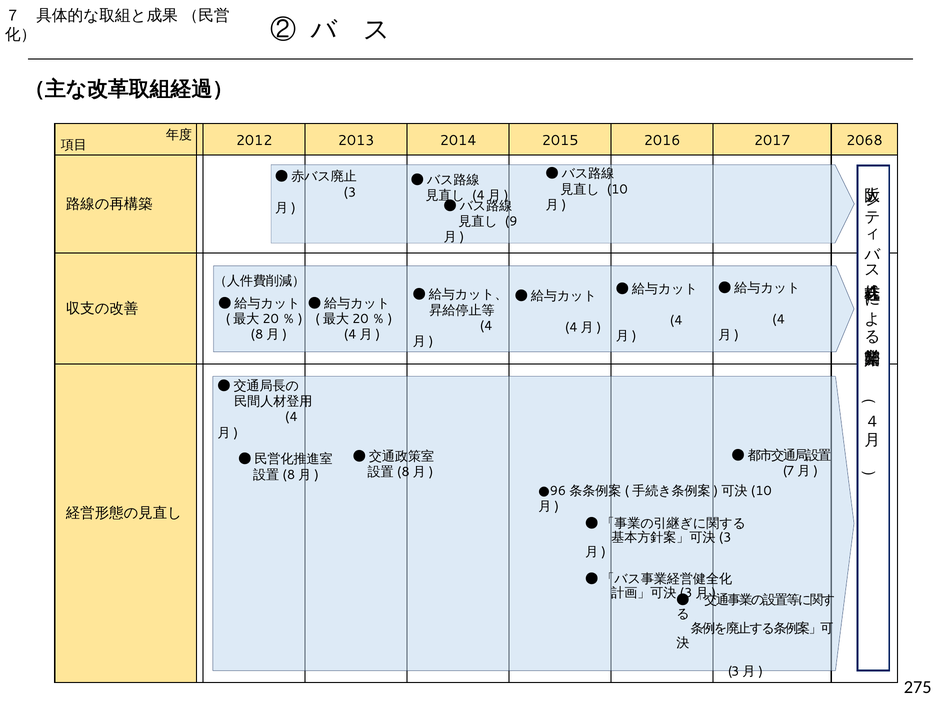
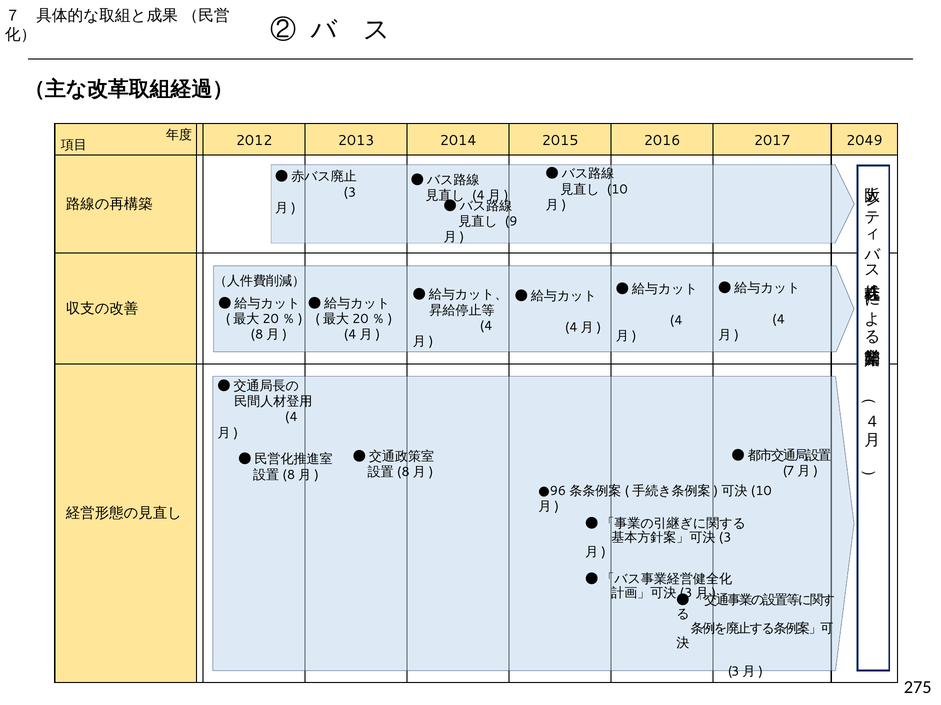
2068: 2068 -> 2049
